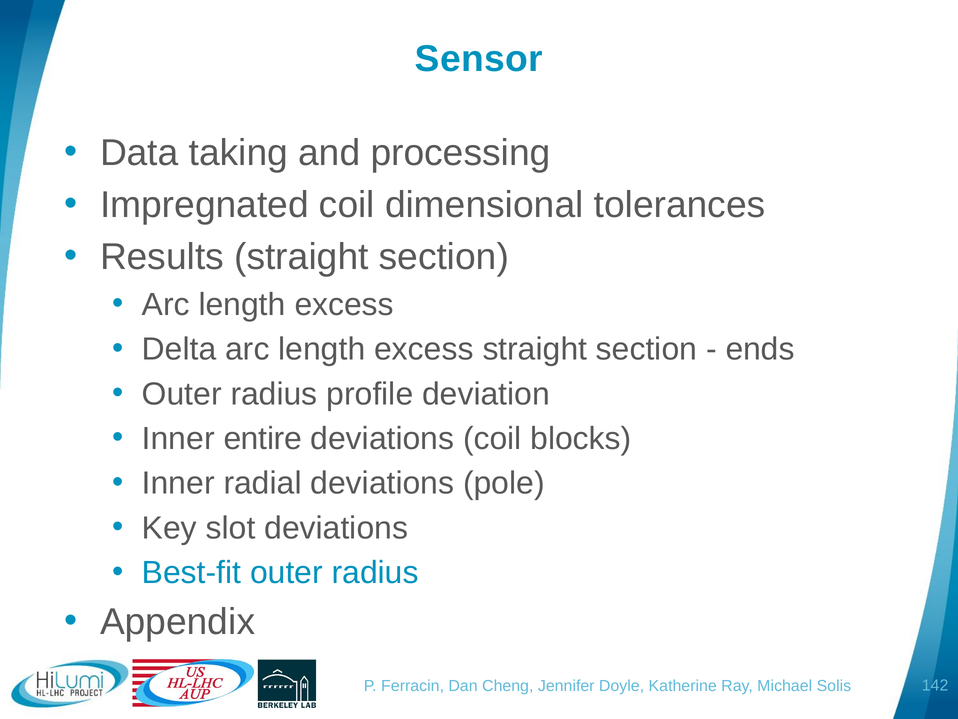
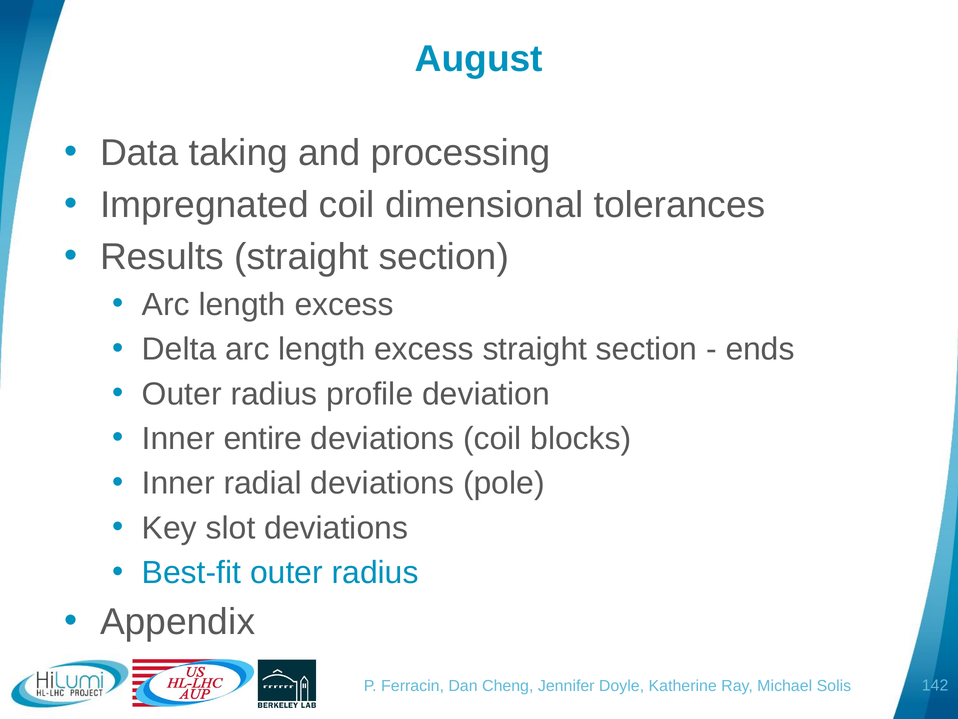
Sensor: Sensor -> August
